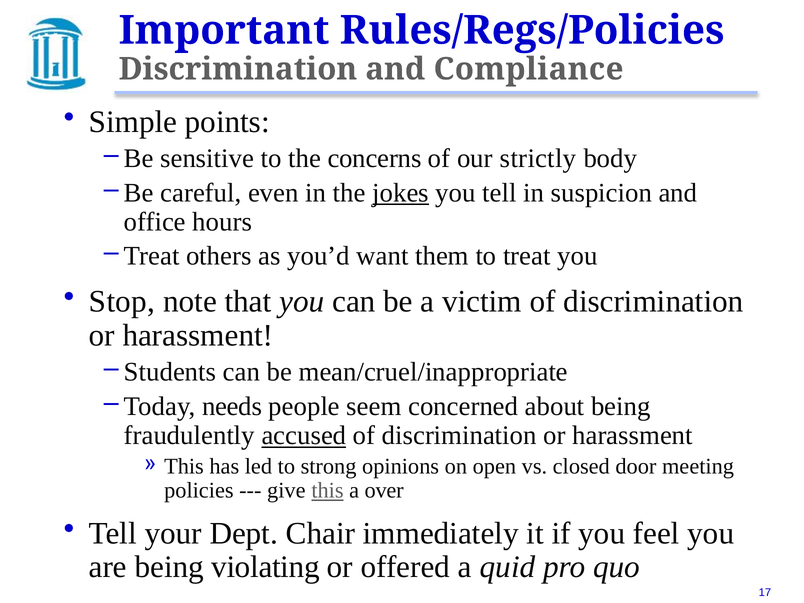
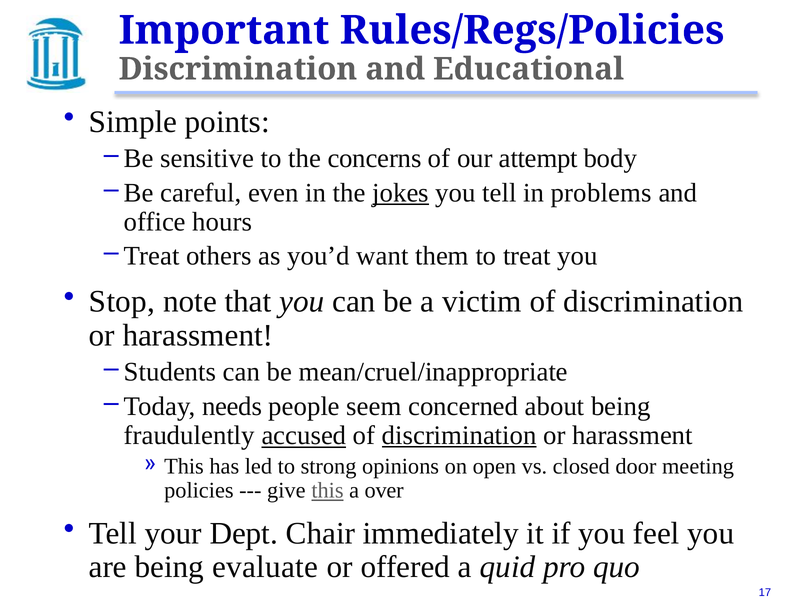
Compliance: Compliance -> Educational
strictly: strictly -> attempt
suspicion: suspicion -> problems
discrimination at (459, 435) underline: none -> present
violating: violating -> evaluate
